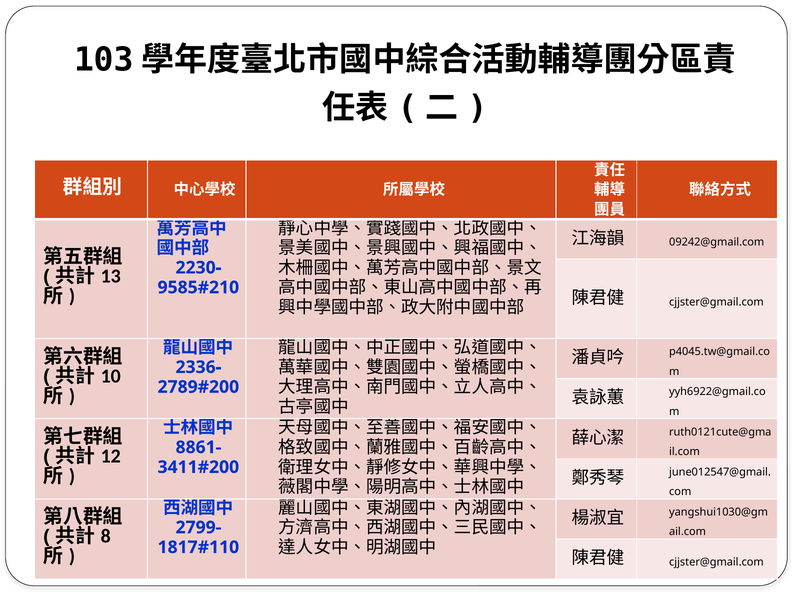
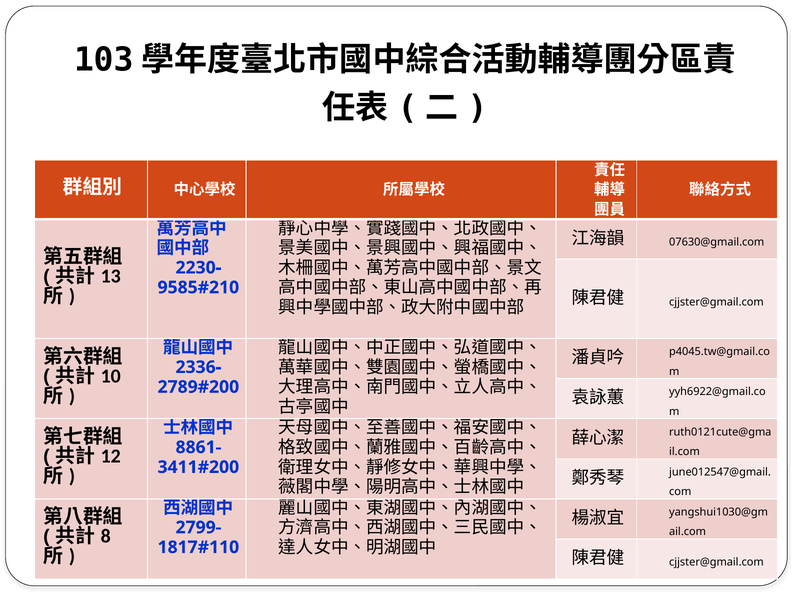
09242@gmail.com: 09242@gmail.com -> 07630@gmail.com
